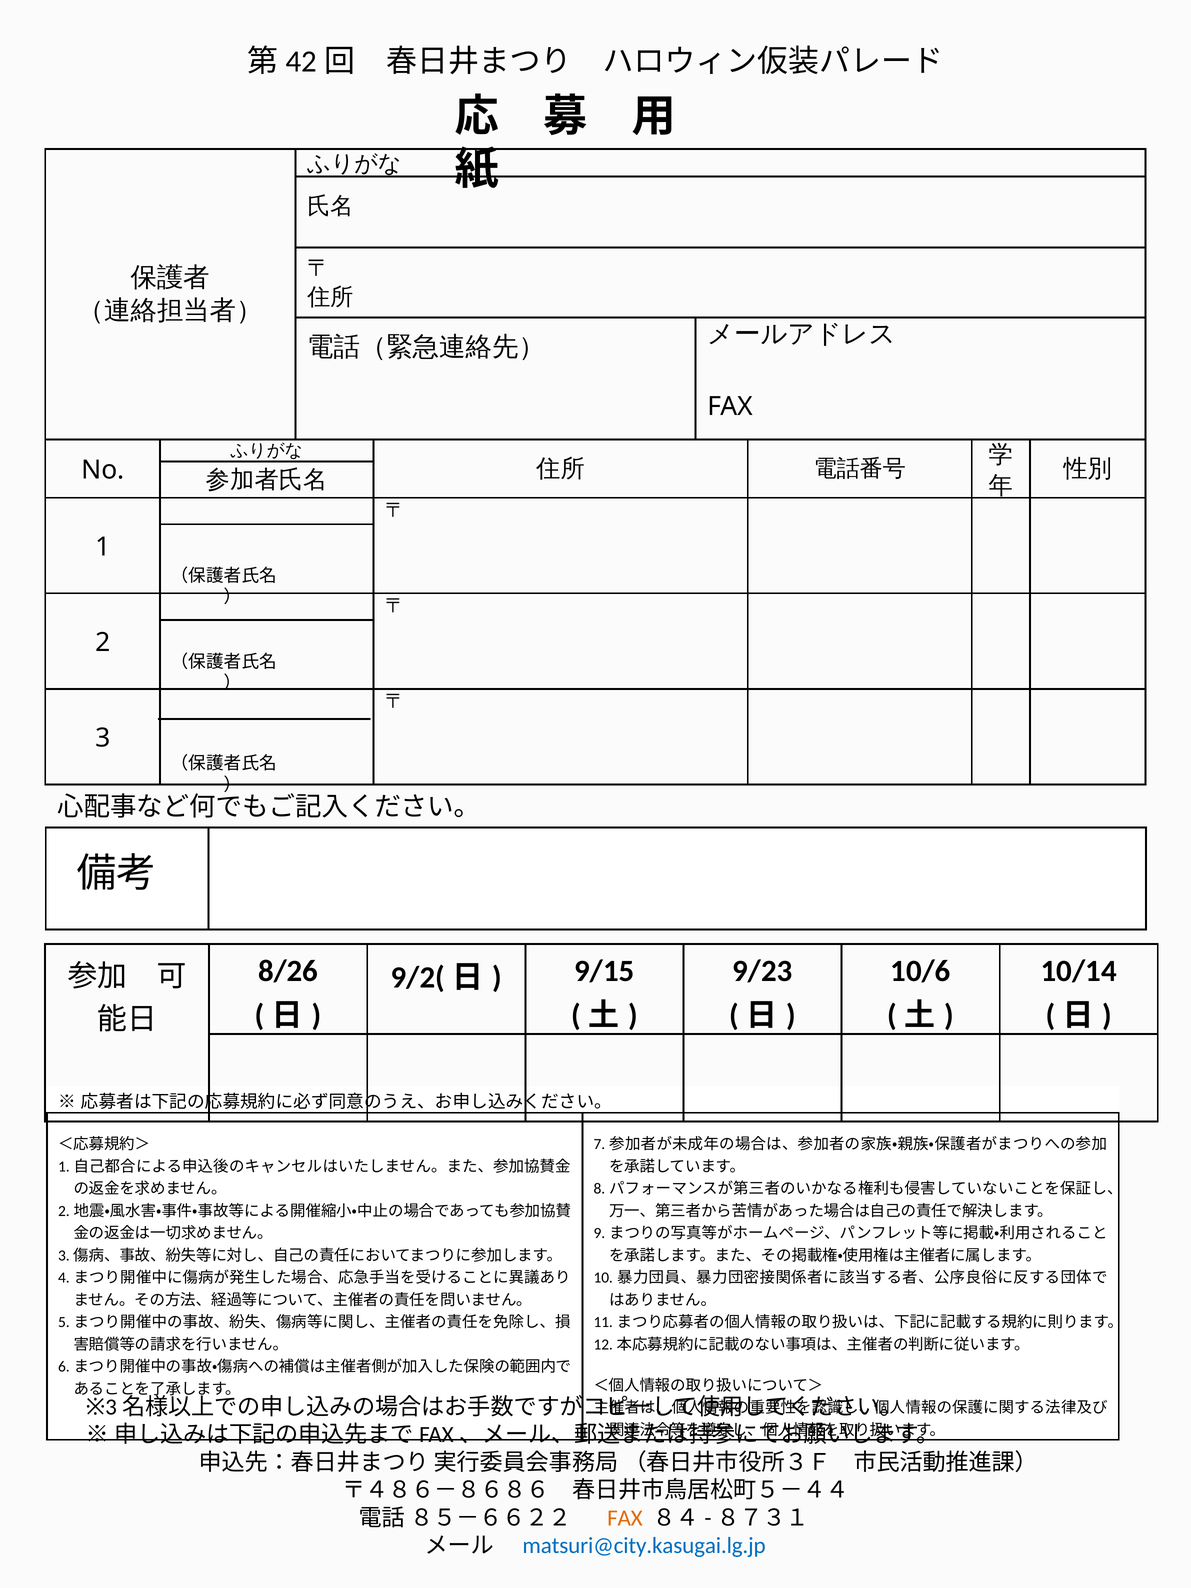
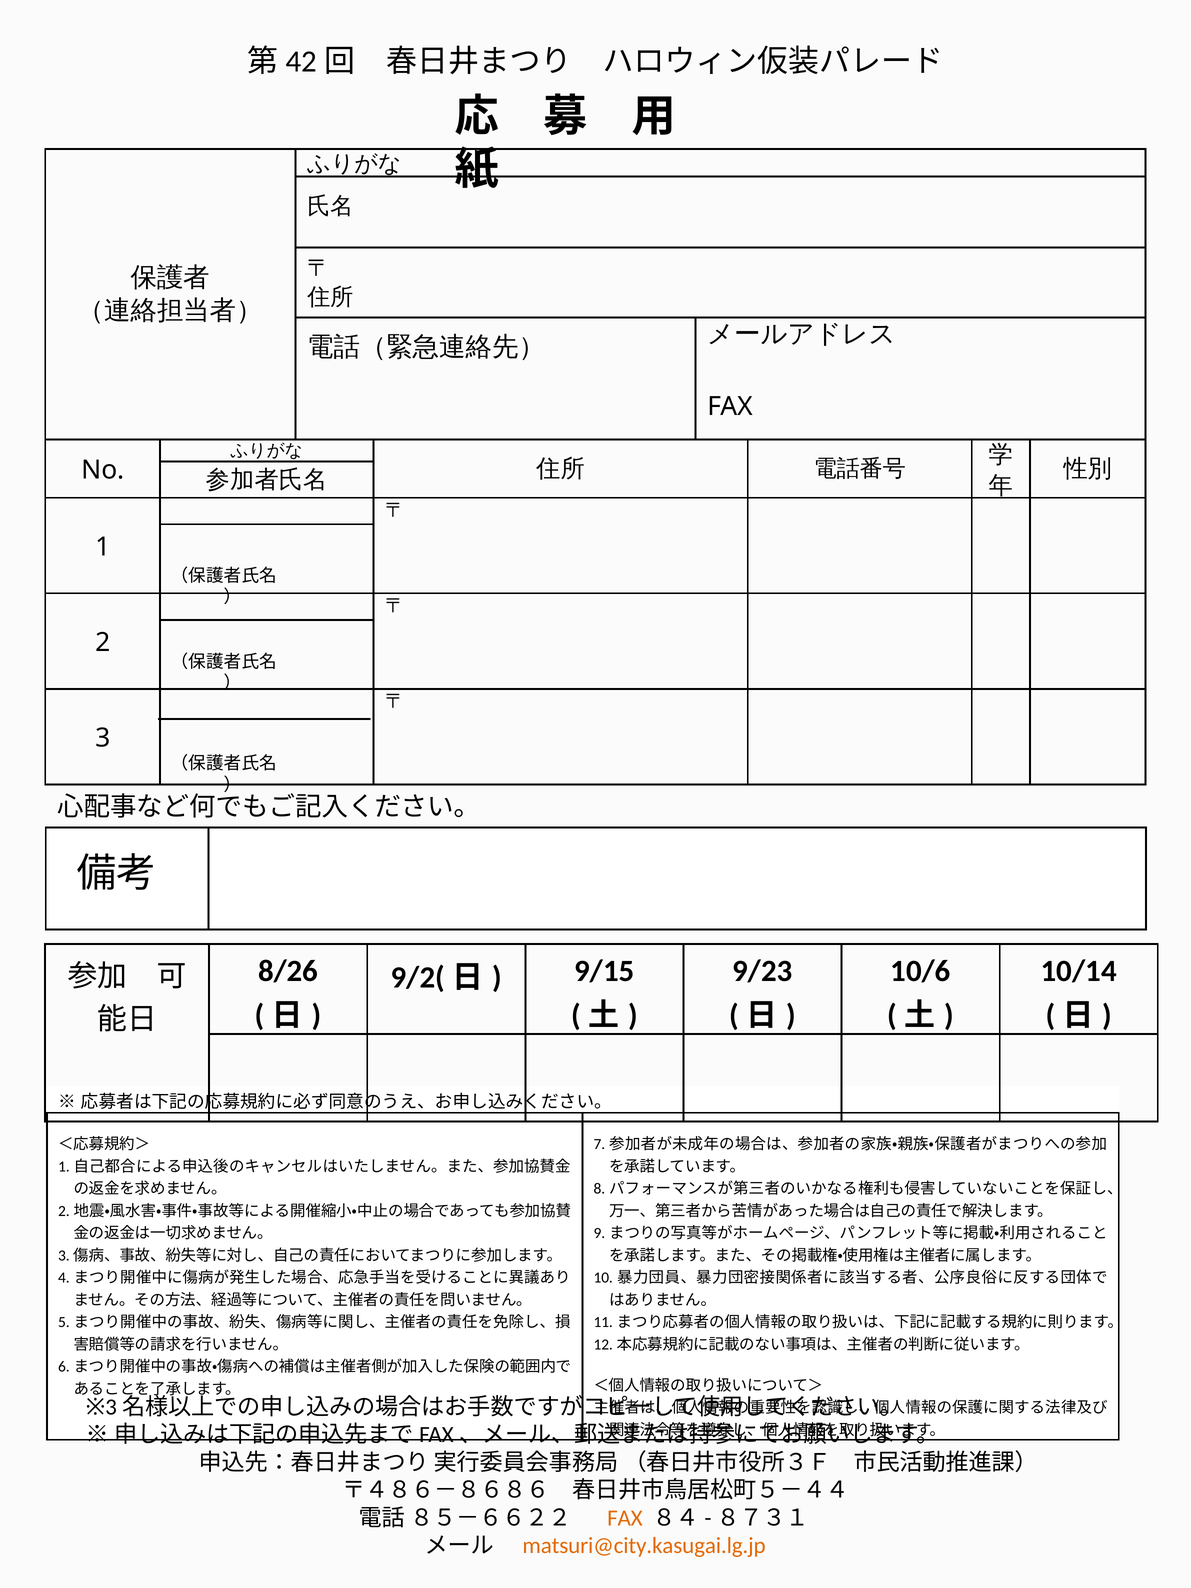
matsuri@city.kasugai.lg.jp colour: blue -> orange
